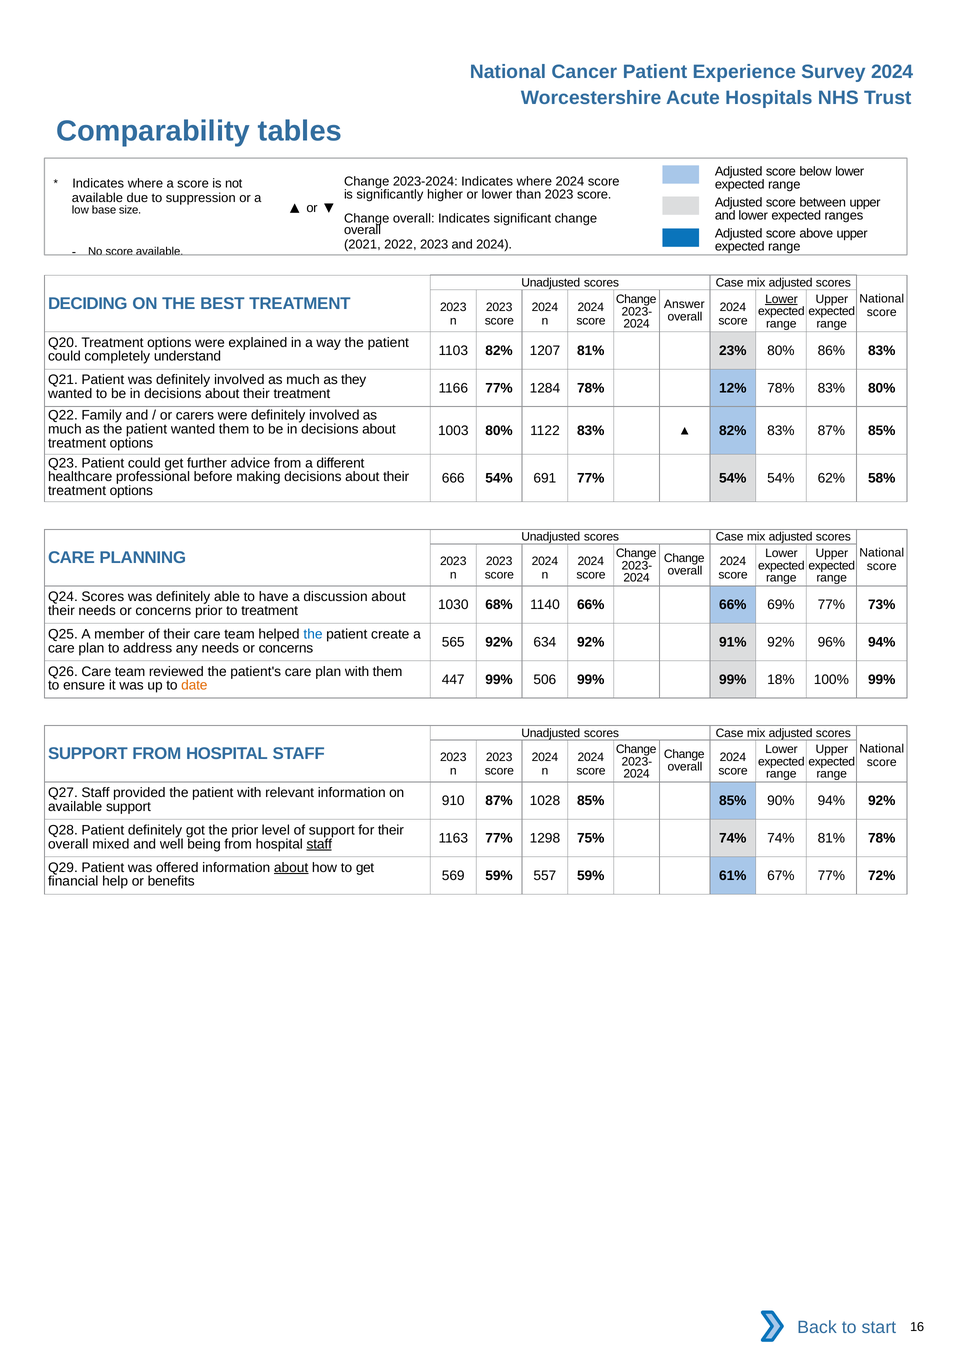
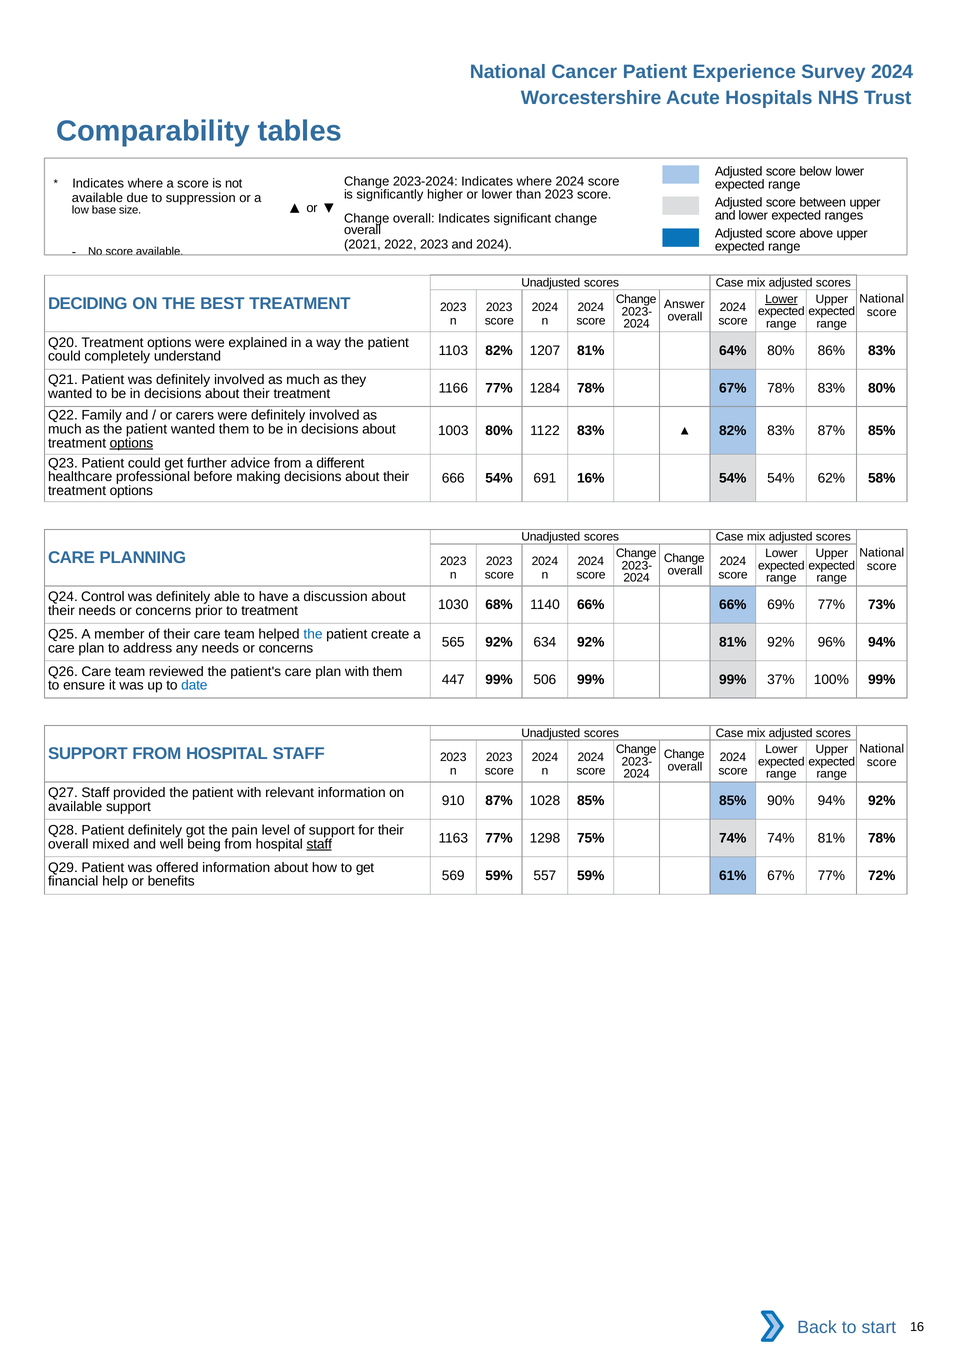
23%: 23% -> 64%
78% 12%: 12% -> 67%
options at (131, 443) underline: none -> present
691 77%: 77% -> 16%
Q24 Scores: Scores -> Control
92% 91%: 91% -> 81%
date colour: orange -> blue
18%: 18% -> 37%
the prior: prior -> pain
about at (291, 868) underline: present -> none
